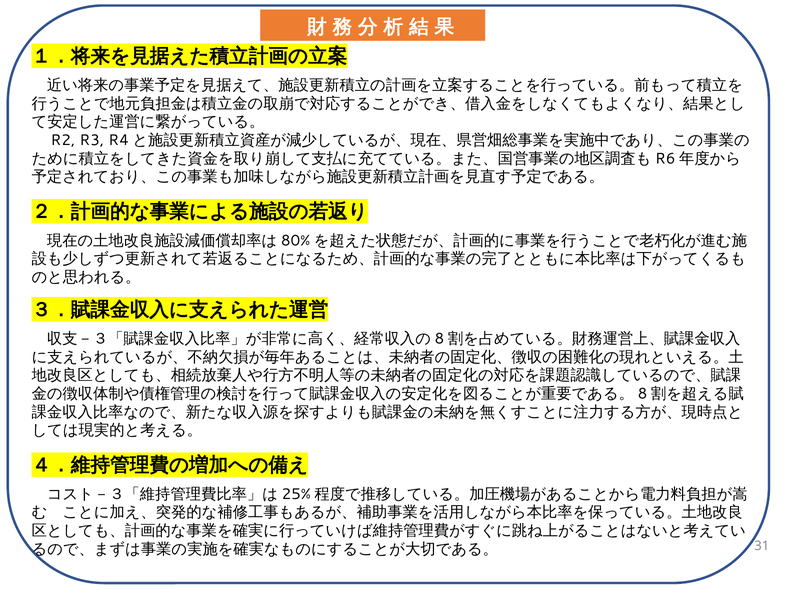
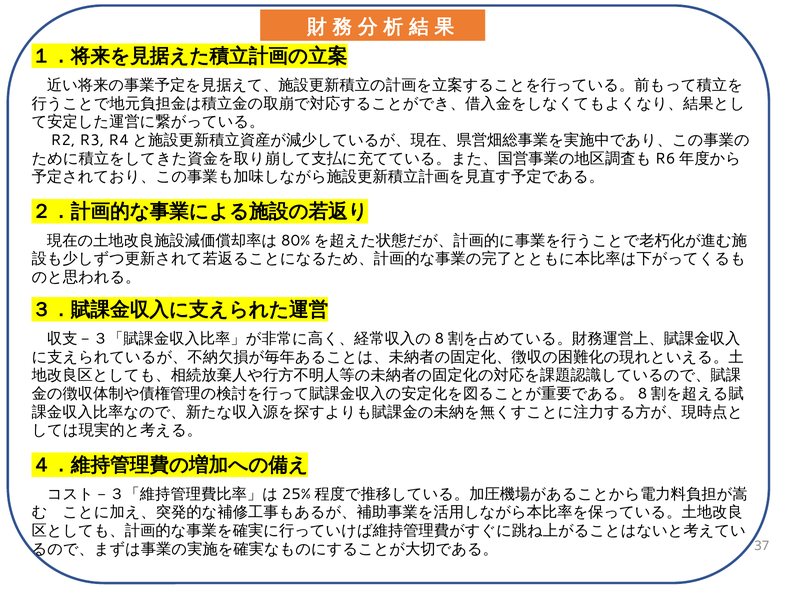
31: 31 -> 37
